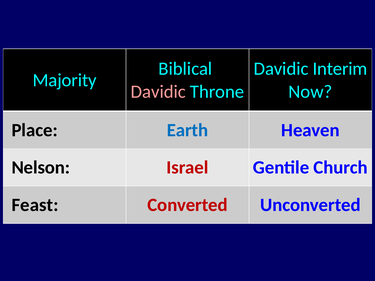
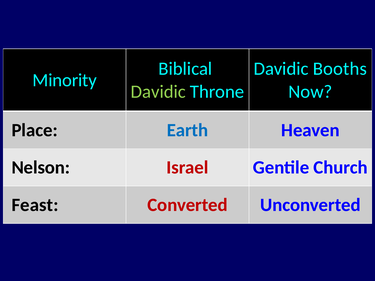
Interim: Interim -> Booths
Majority: Majority -> Minority
Davidic at (158, 92) colour: pink -> light green
